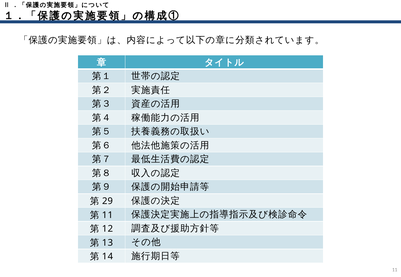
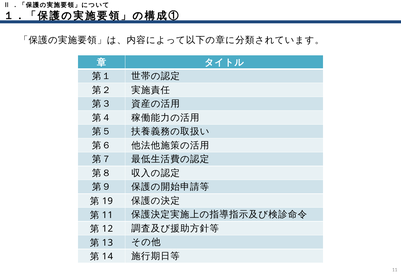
29: 29 -> 19
